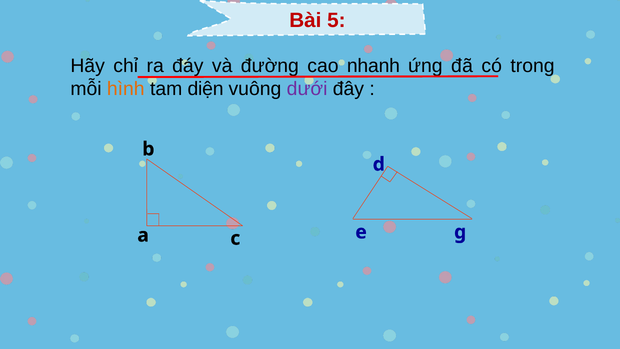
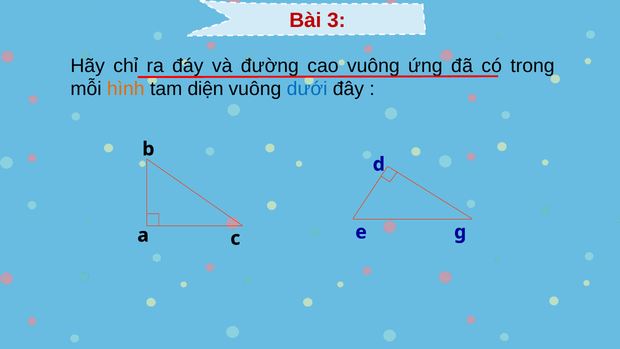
5: 5 -> 3
cao nhanh: nhanh -> vuông
dưới colour: purple -> blue
